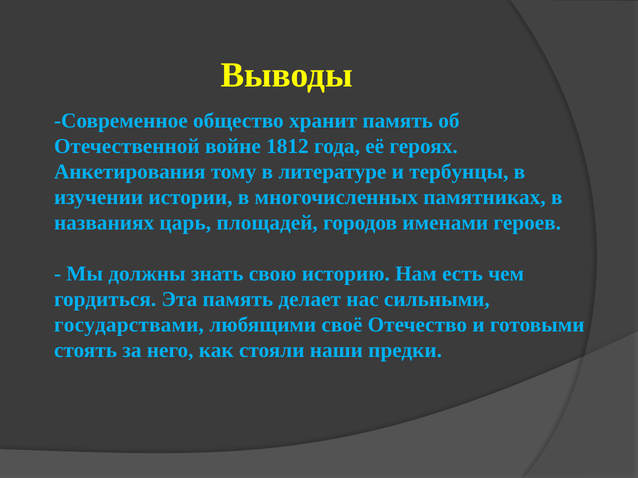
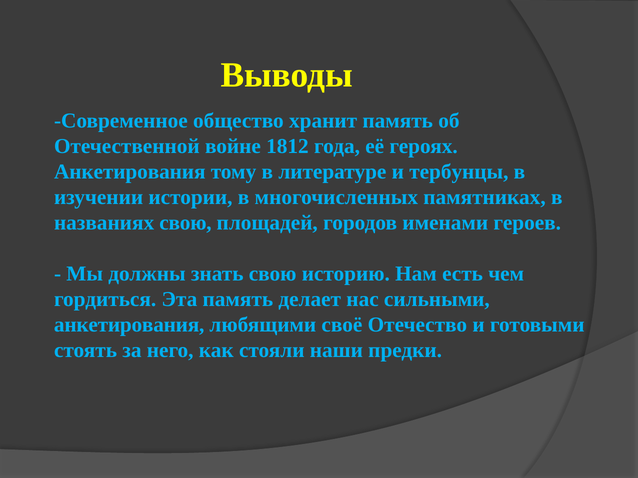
названиях царь: царь -> свою
государствами at (129, 325): государствами -> анкетирования
